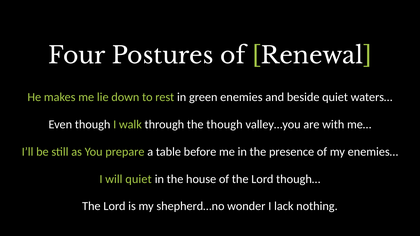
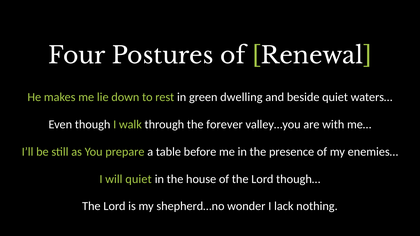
enemies: enemies -> dwelling
the though: though -> forever
